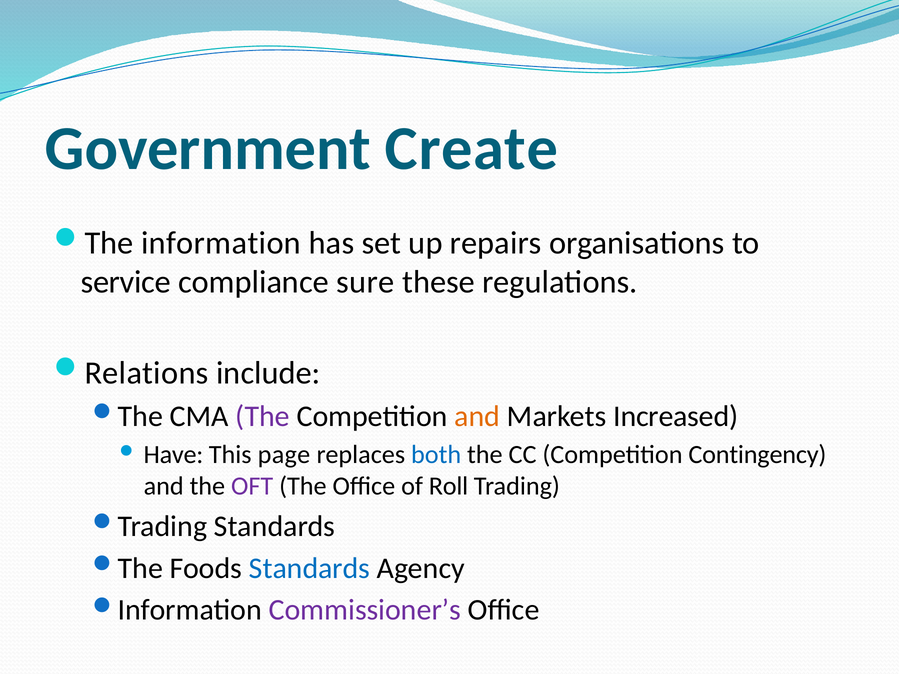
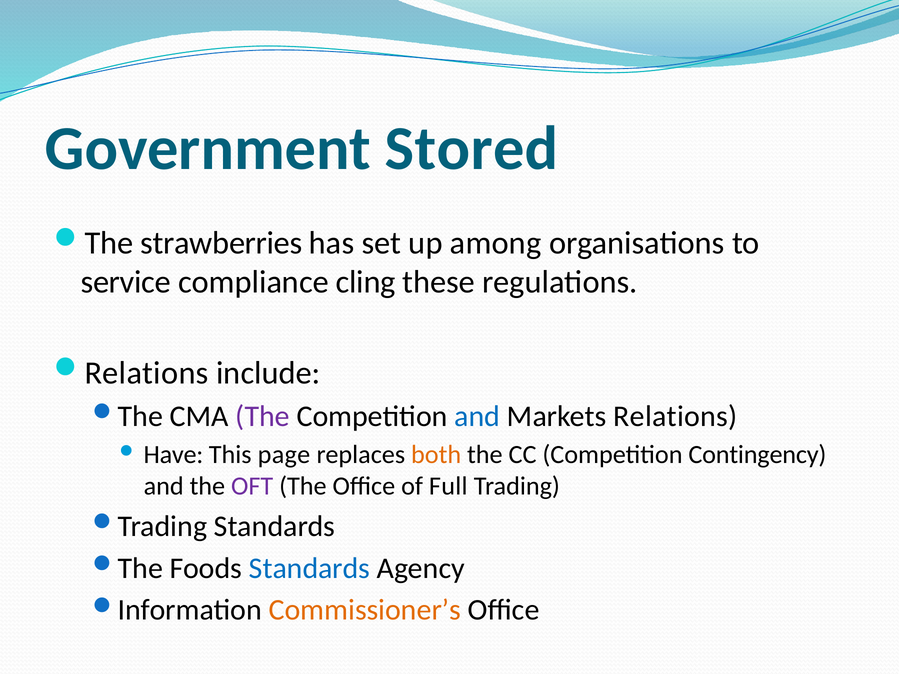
Create: Create -> Stored
information: information -> strawberries
repairs: repairs -> among
sure: sure -> cling
and at (477, 416) colour: orange -> blue
Markets Increased: Increased -> Relations
both colour: blue -> orange
Roll: Roll -> Full
Commissioner’s colour: purple -> orange
